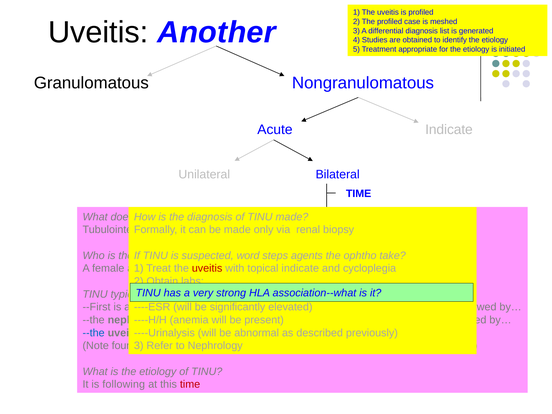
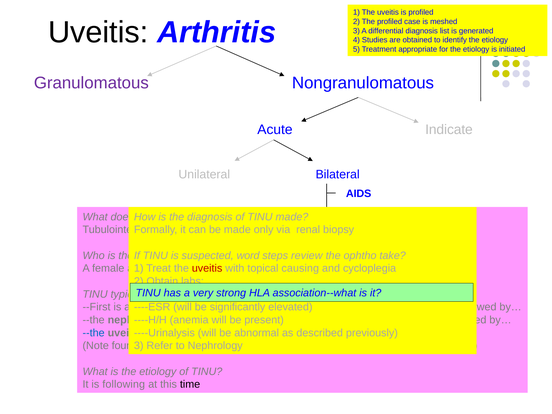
Another: Another -> Arthritis
Granulomatous colour: black -> purple
TIME at (359, 194): TIME -> AIDS
agents: agents -> review
topical indicate: indicate -> causing
time at (190, 384) colour: red -> black
